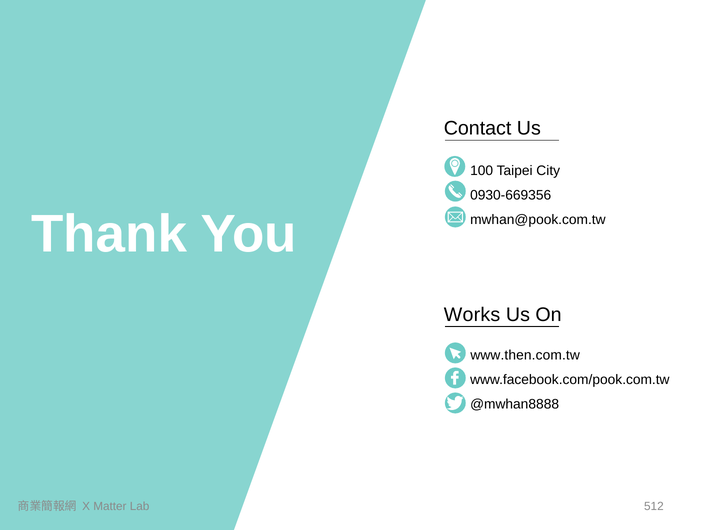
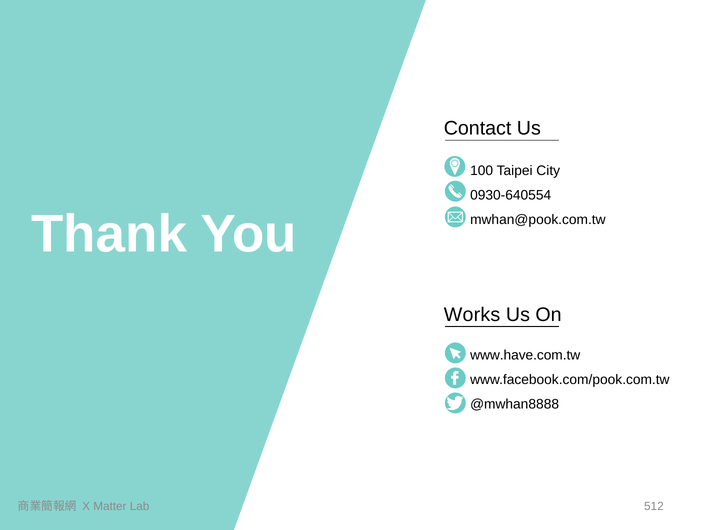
0930-669356: 0930-669356 -> 0930-640554
www.then.com.tw: www.then.com.tw -> www.have.com.tw
